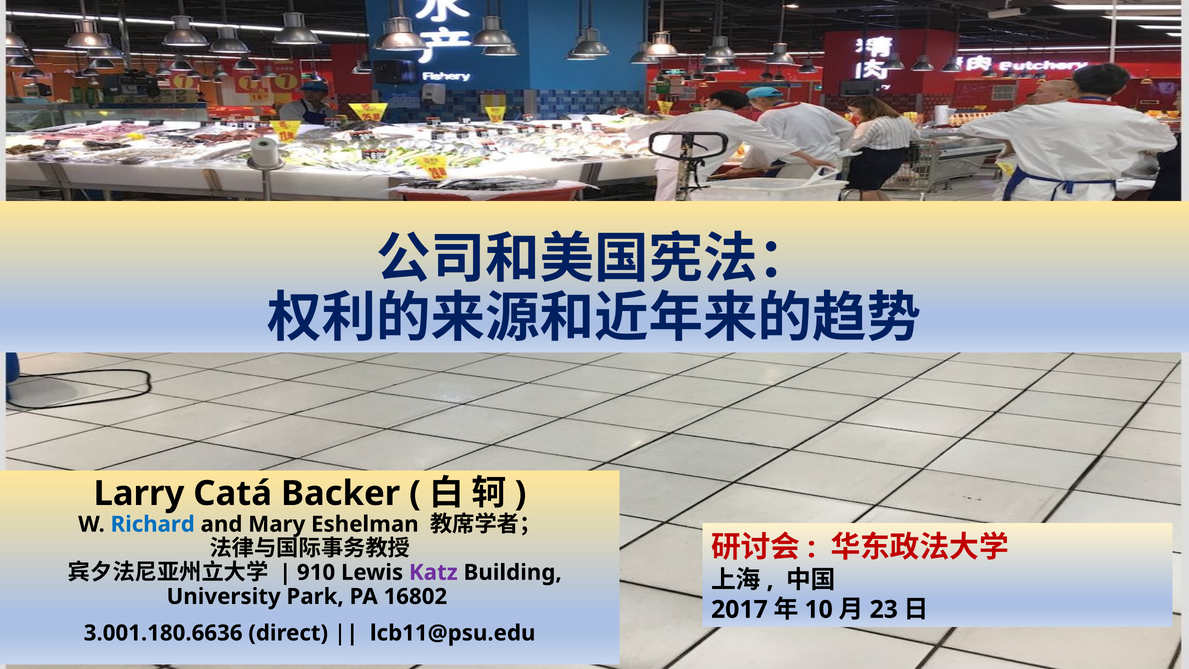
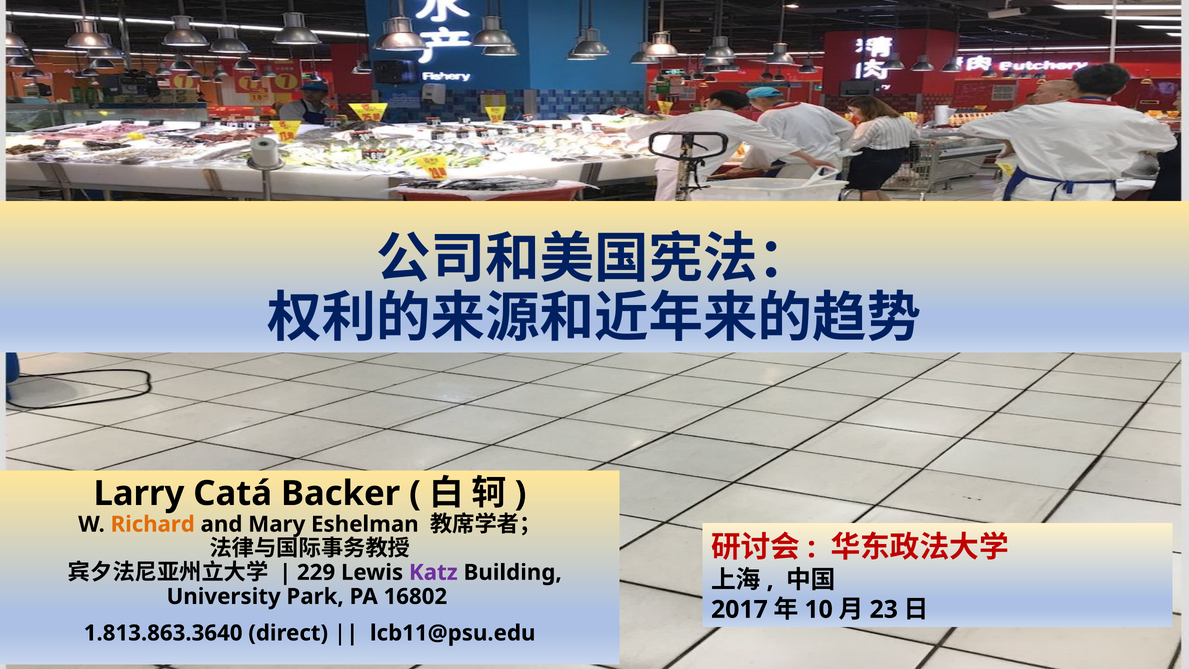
Richard colour: blue -> orange
910: 910 -> 229
3.001.180.6636: 3.001.180.6636 -> 1.813.863.3640
